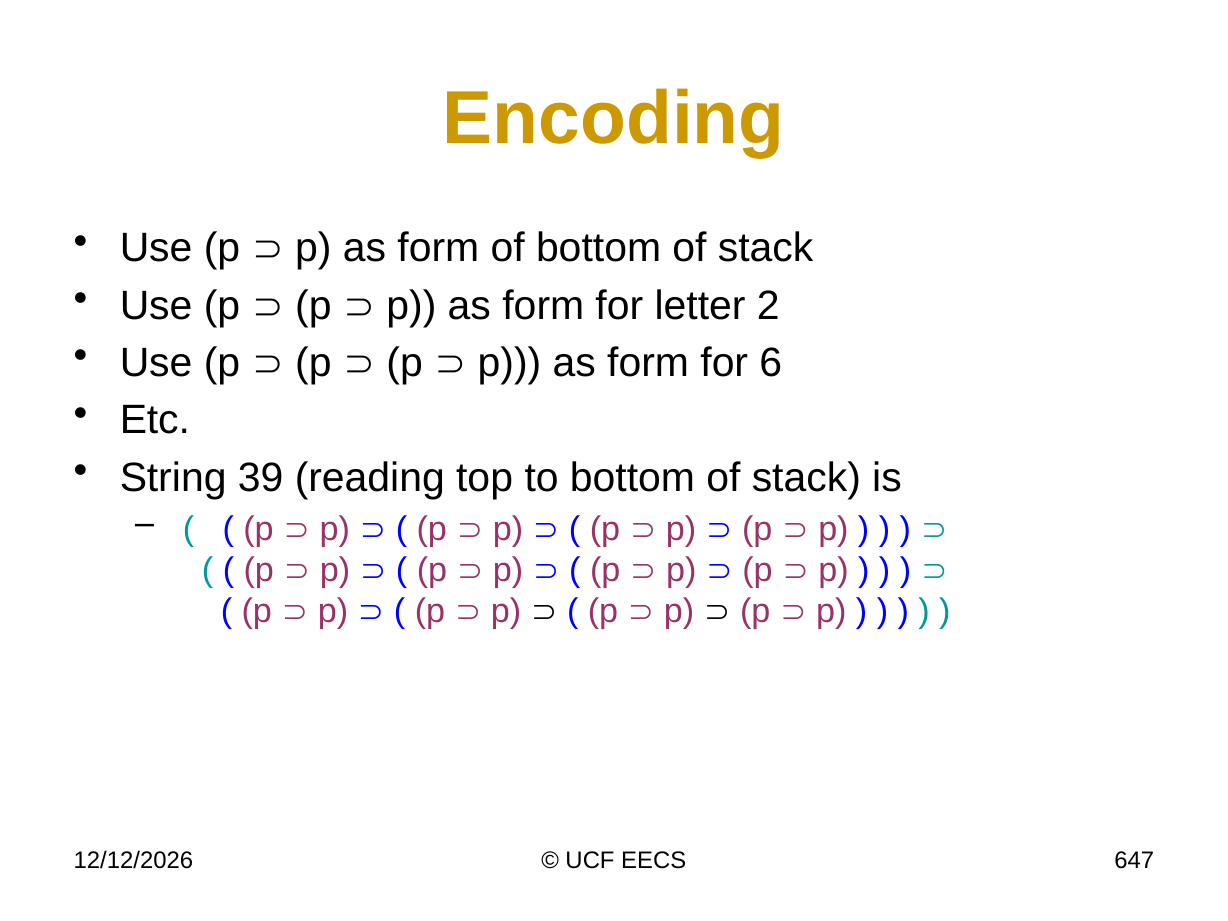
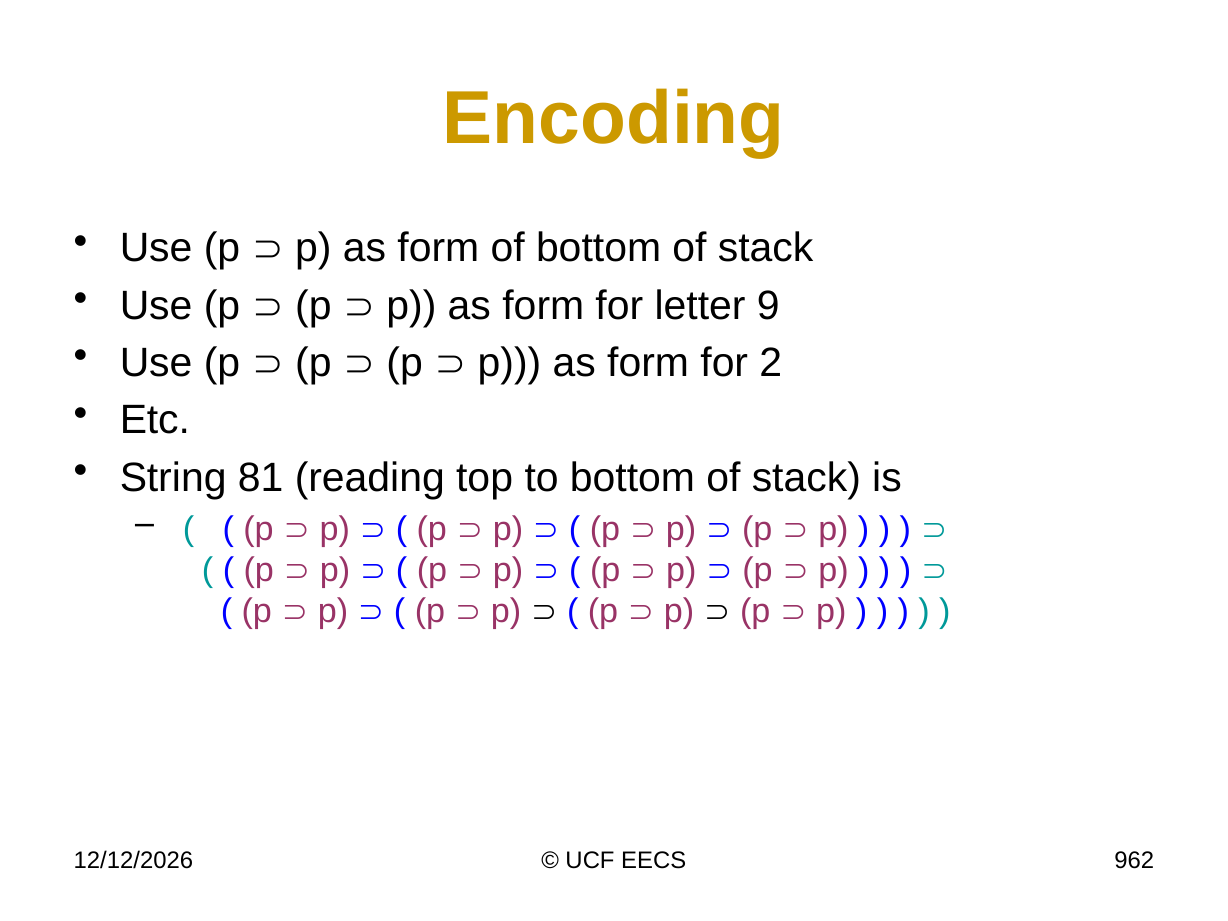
2: 2 -> 9
6: 6 -> 2
39: 39 -> 81
647: 647 -> 962
